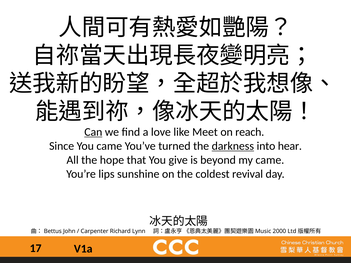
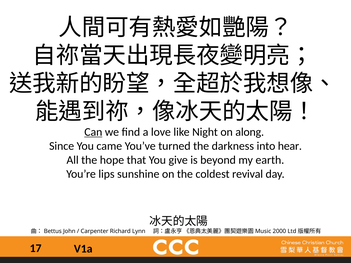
Meet: Meet -> Night
reach: reach -> along
darkness underline: present -> none
my came: came -> earth
